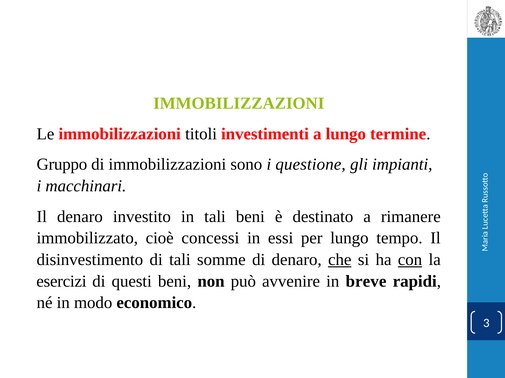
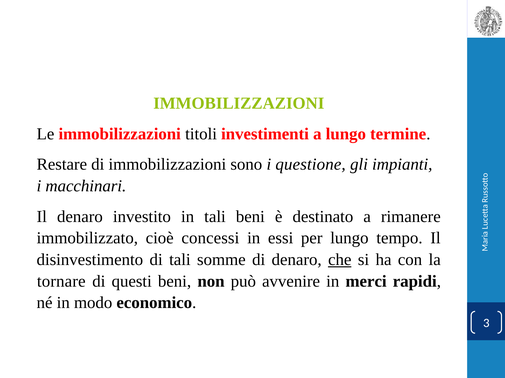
Gruppo: Gruppo -> Restare
con underline: present -> none
esercizi: esercizi -> tornare
breve: breve -> merci
